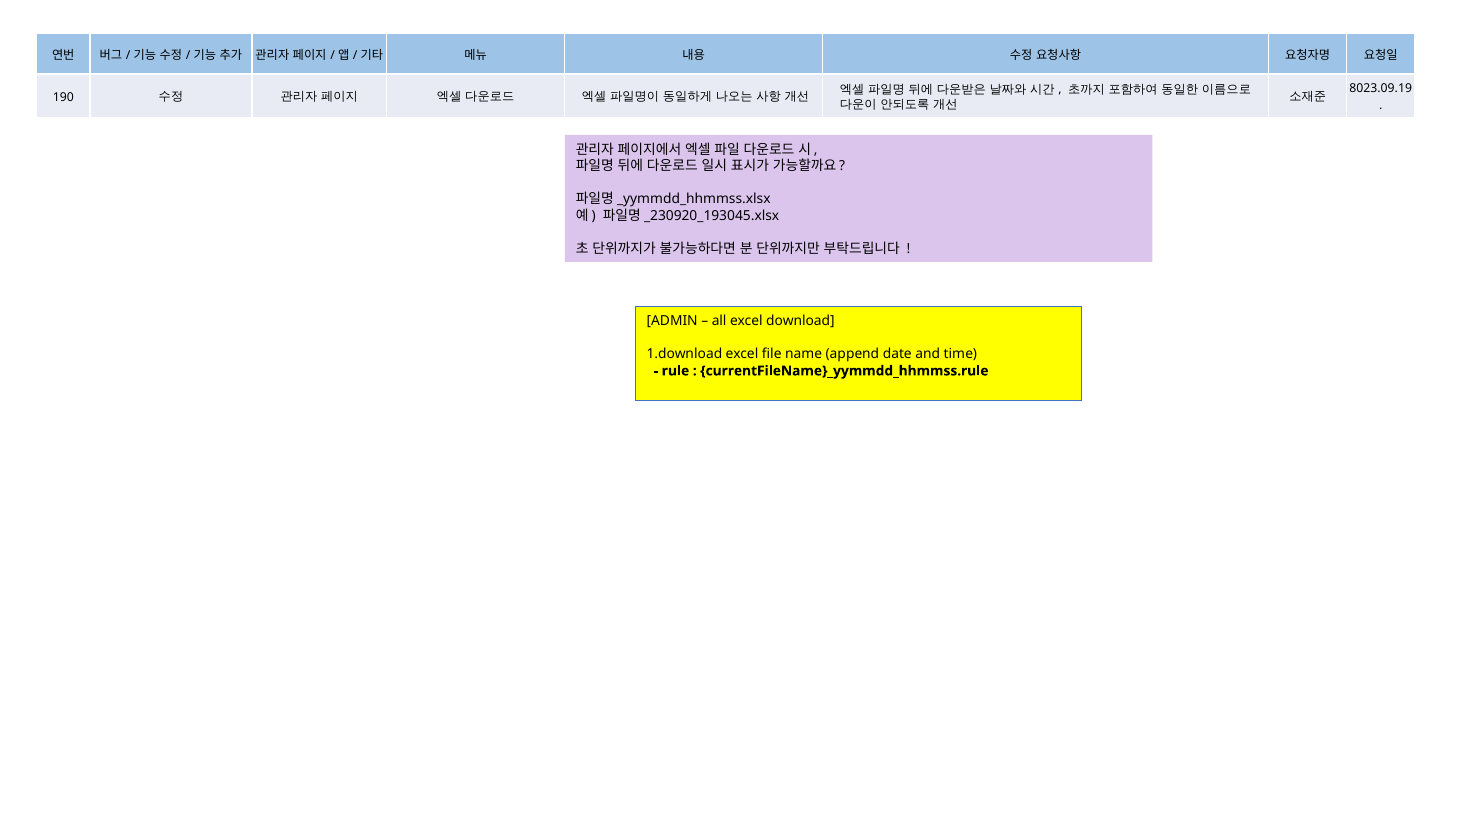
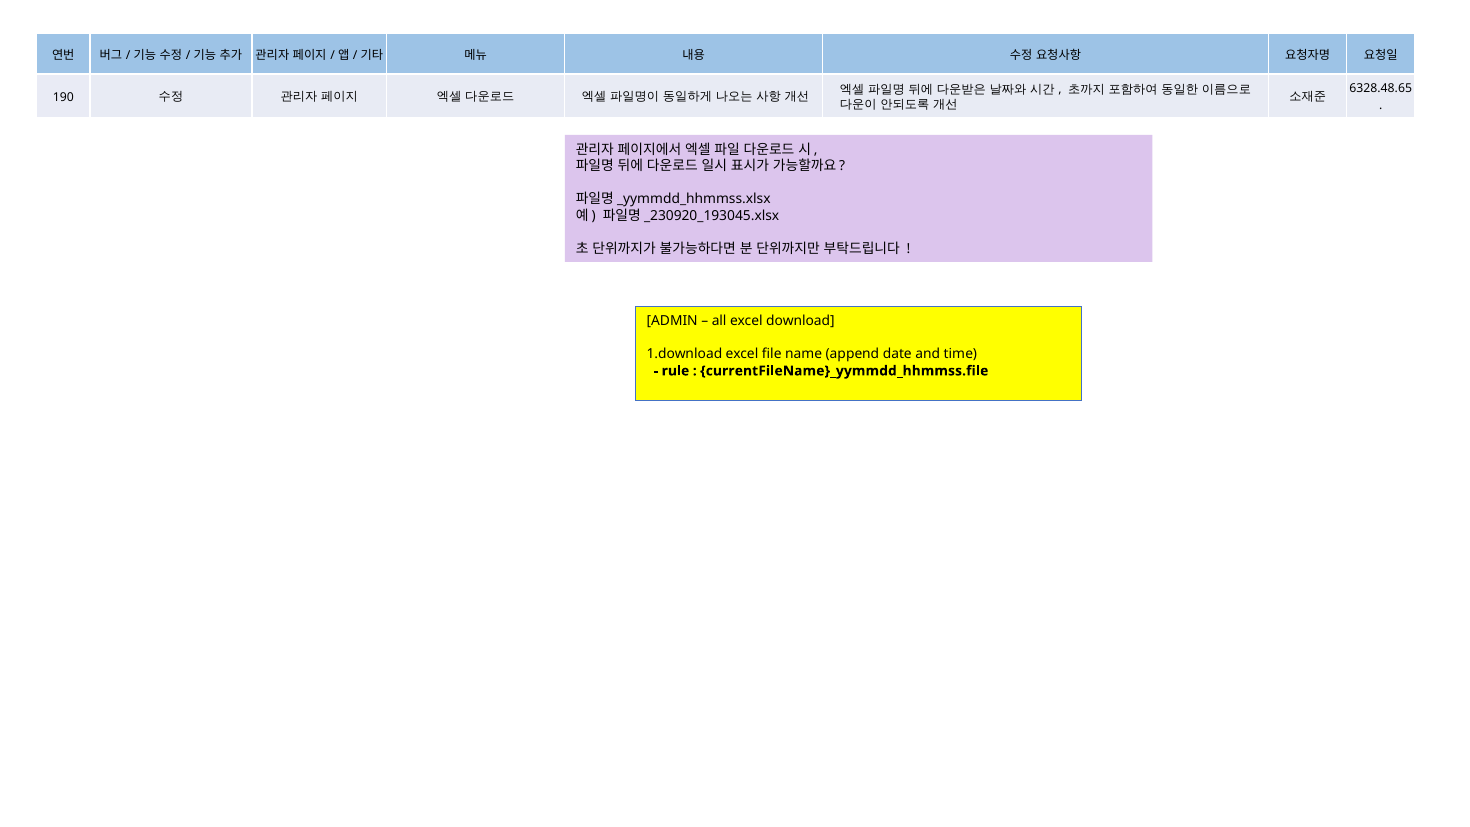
8023.09.19: 8023.09.19 -> 6328.48.65
currentFileName}_yymmdd_hhmmss.rule: currentFileName}_yymmdd_hhmmss.rule -> currentFileName}_yymmdd_hhmmss.file
